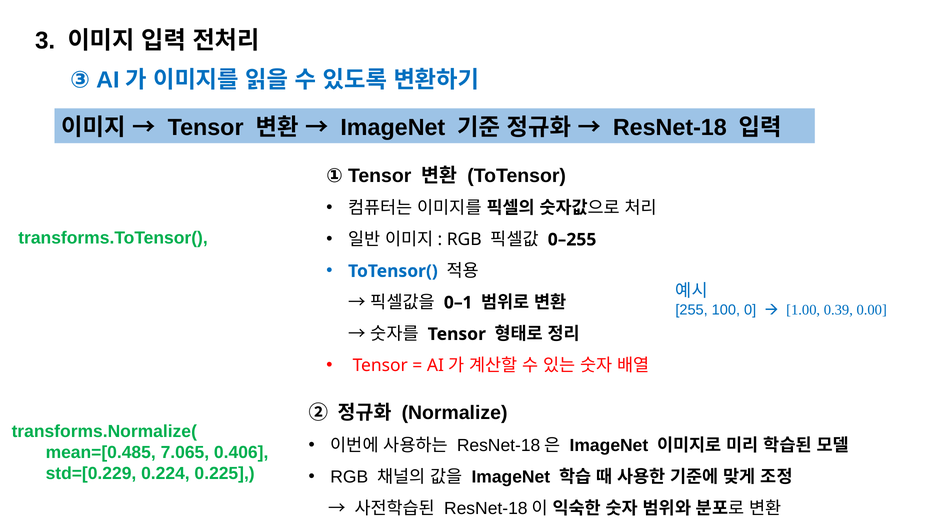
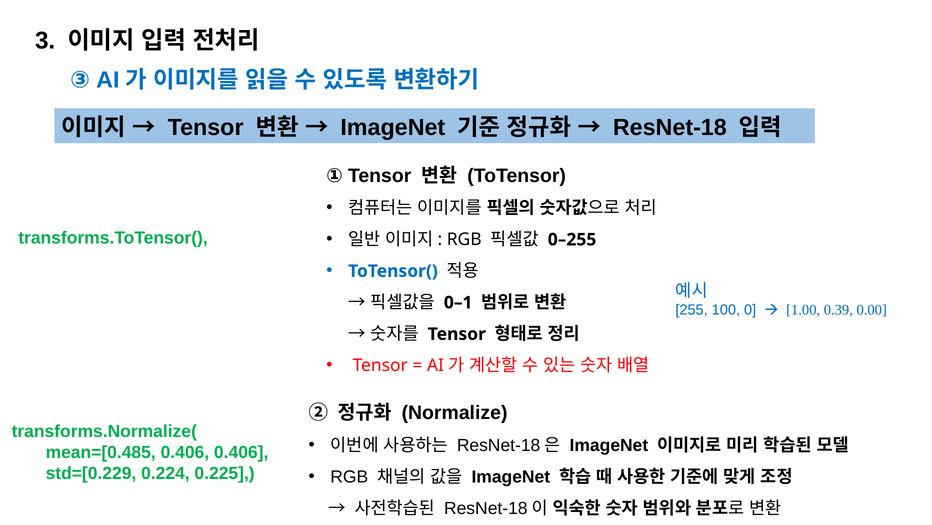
mean=[0.485 7.065: 7.065 -> 0.406
